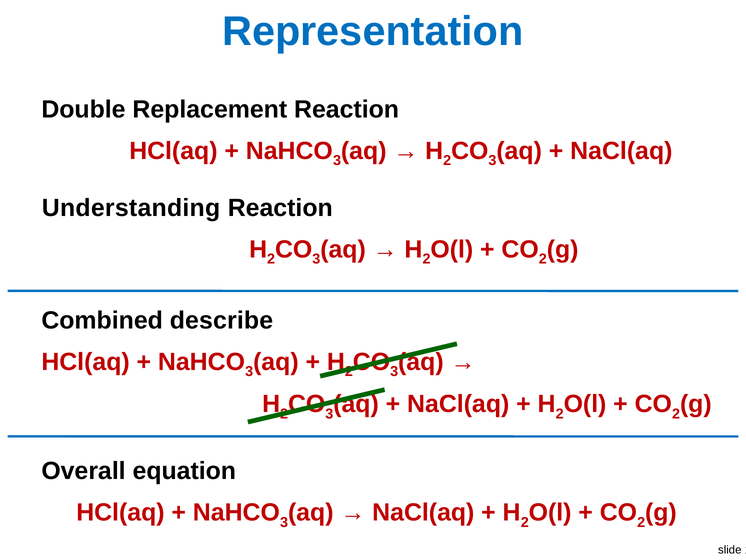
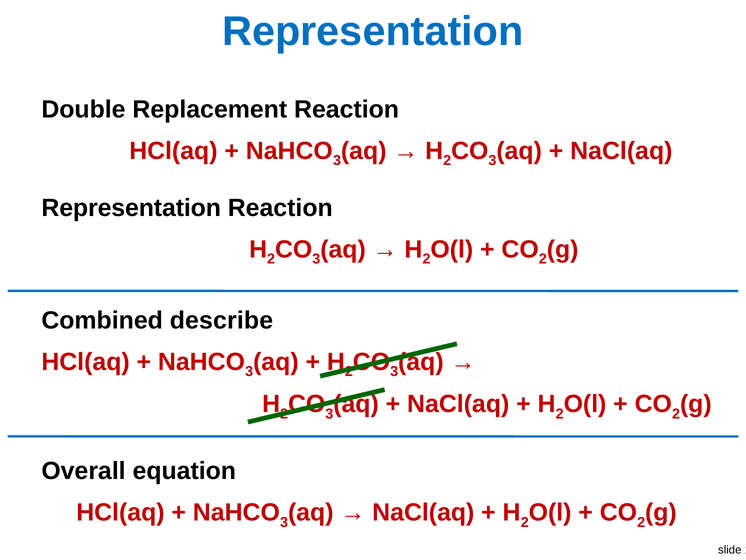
Understanding at (131, 208): Understanding -> Representation
